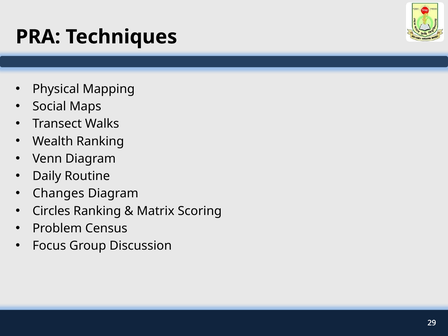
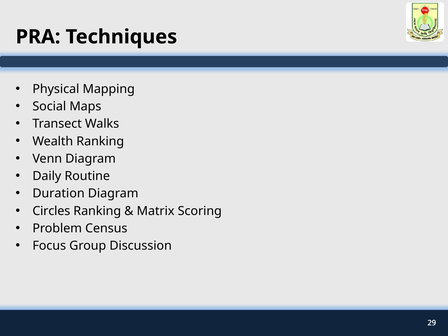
Changes: Changes -> Duration
